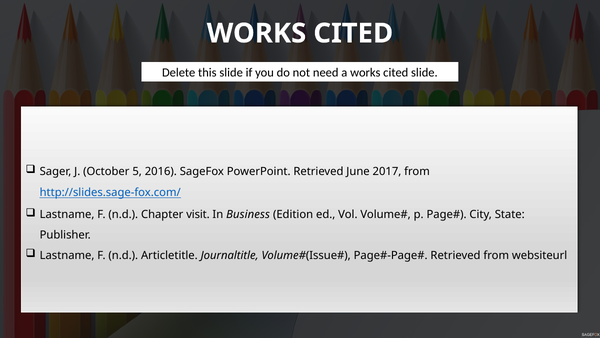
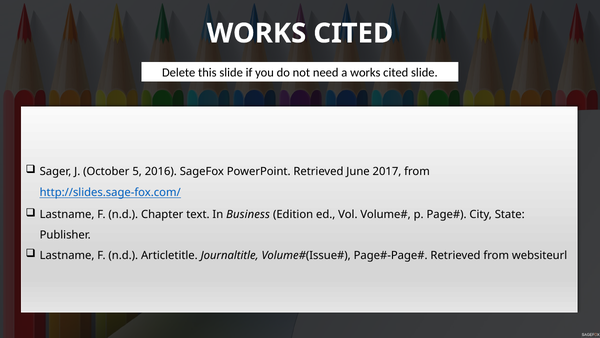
visit: visit -> text
